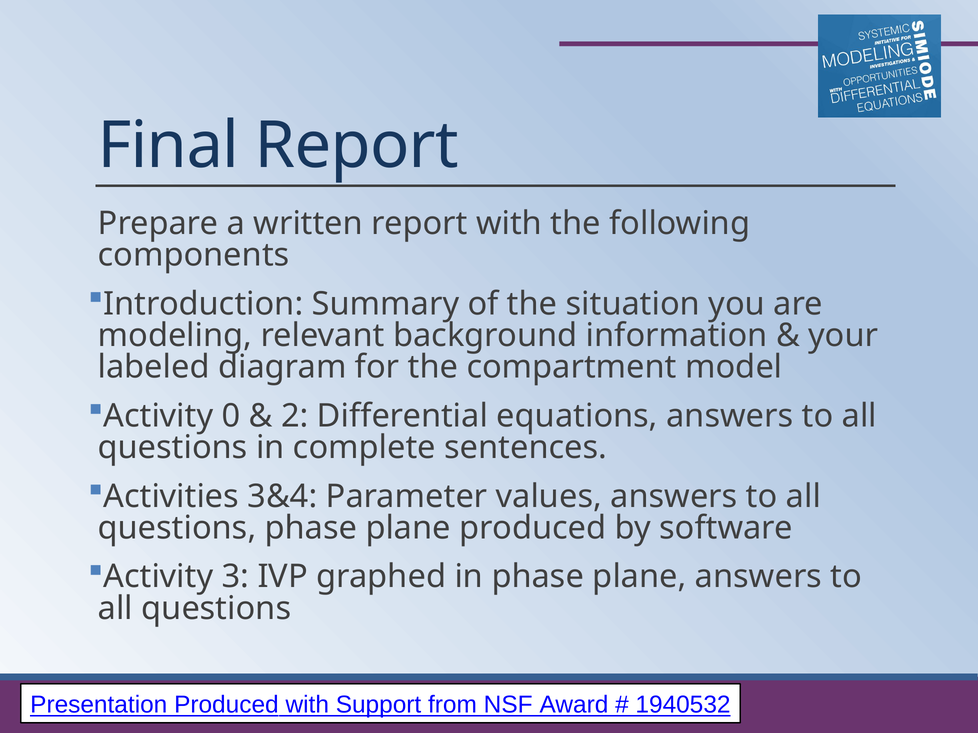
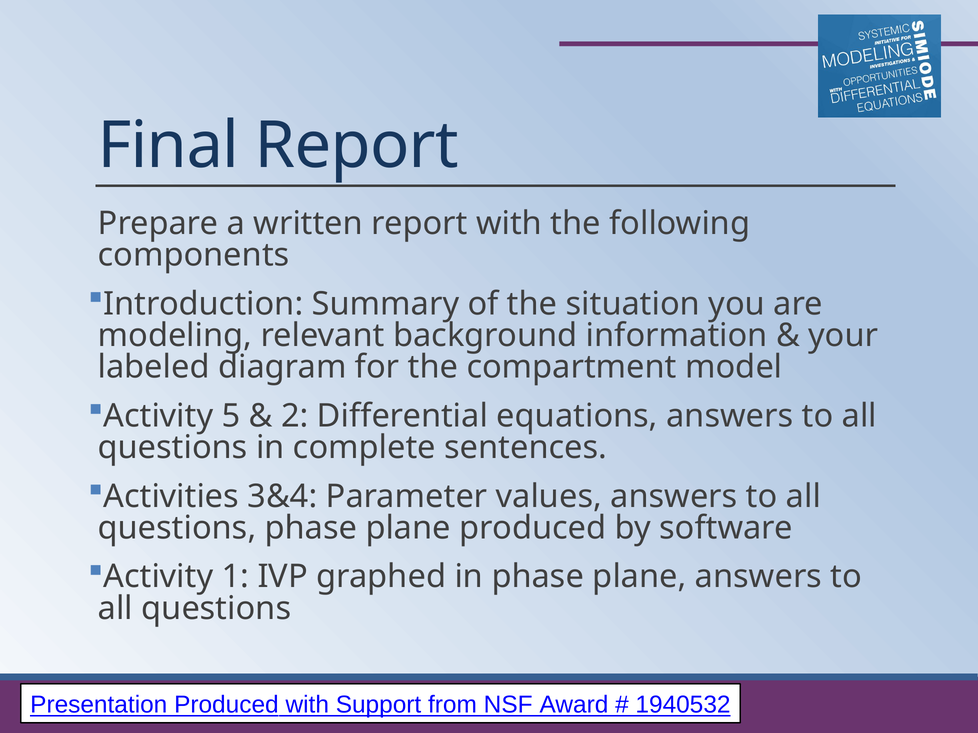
0: 0 -> 5
3: 3 -> 1
